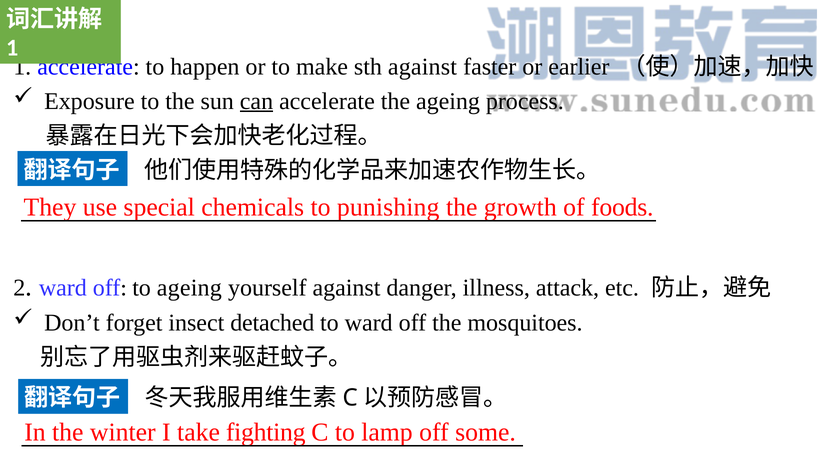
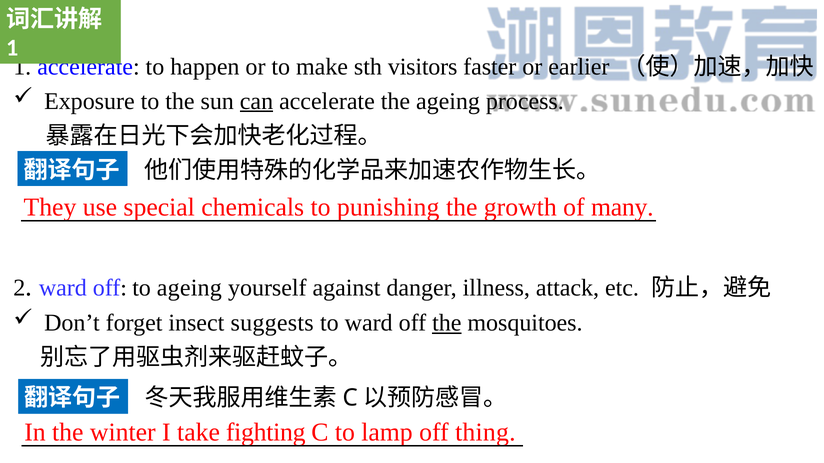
sth against: against -> visitors
foods: foods -> many
detached: detached -> suggests
the at (447, 323) underline: none -> present
some: some -> thing
